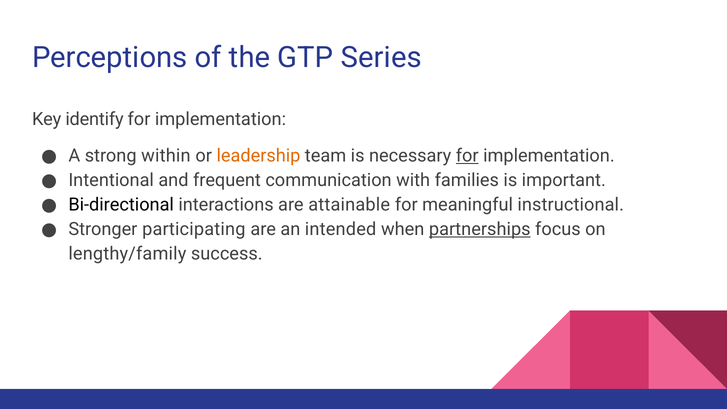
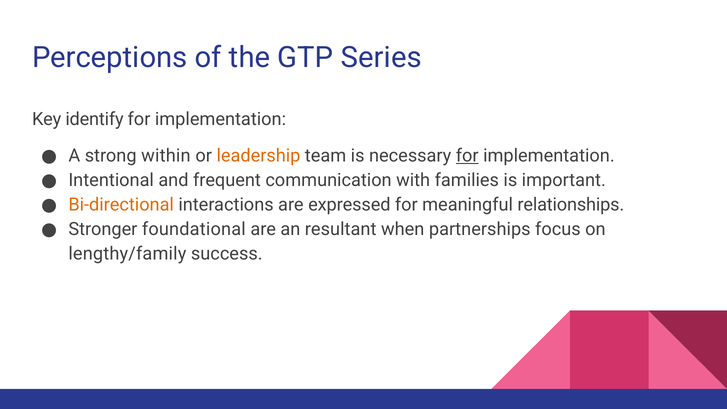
Bi-directional colour: black -> orange
attainable: attainable -> expressed
instructional: instructional -> relationships
participating: participating -> foundational
intended: intended -> resultant
partnerships underline: present -> none
